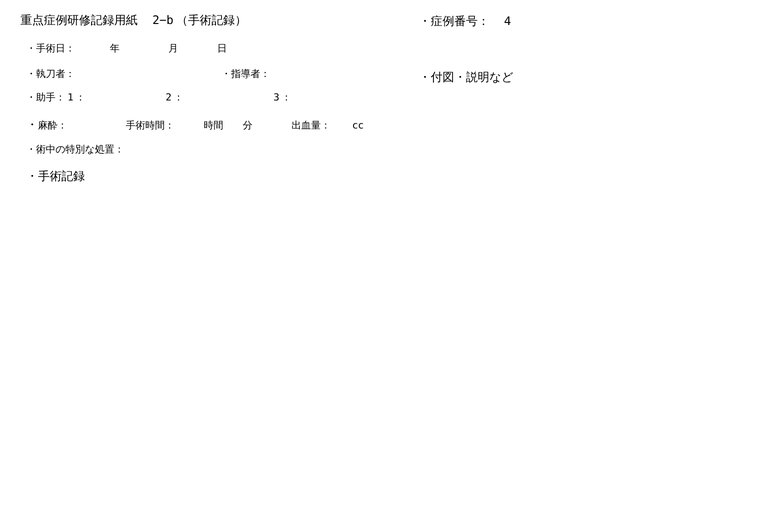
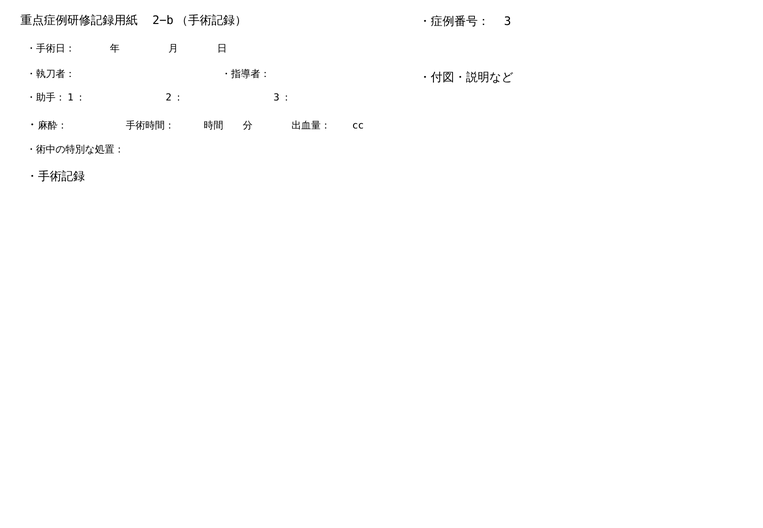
4: 4 -> 3
